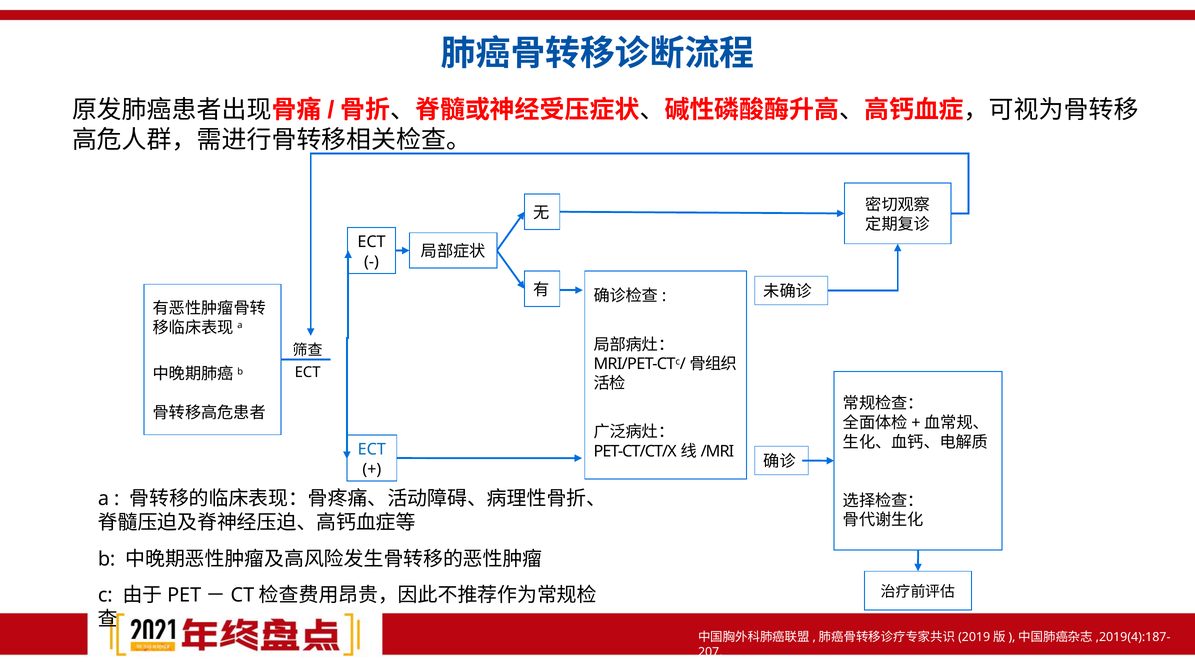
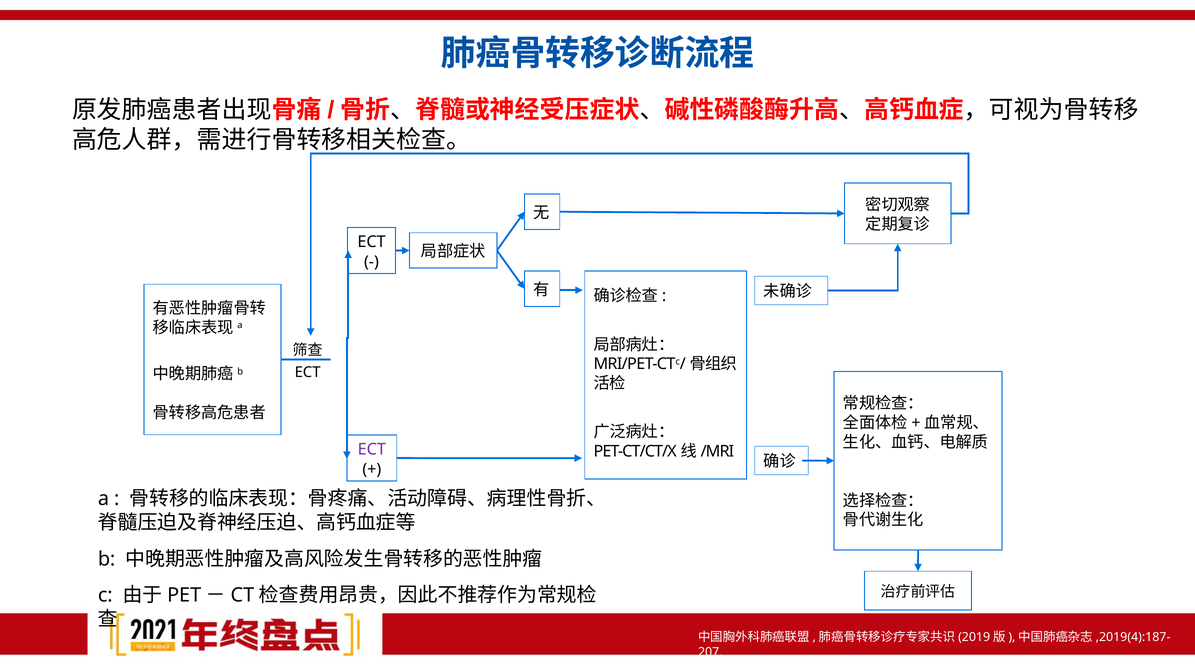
ECT at (372, 450) colour: blue -> purple
